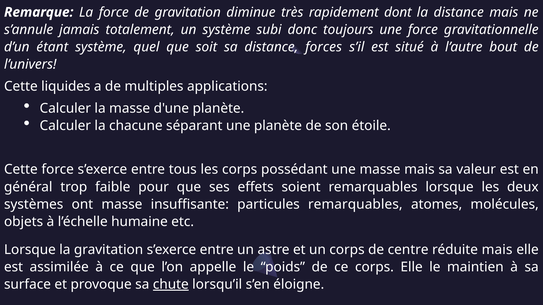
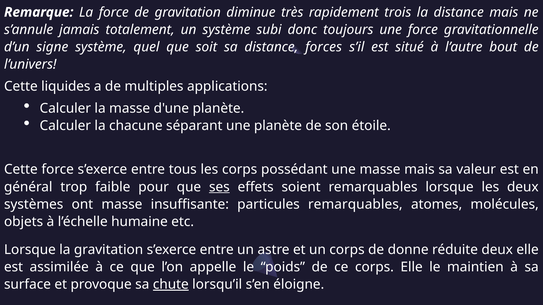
dont: dont -> trois
étant: étant -> signe
ses underline: none -> present
centre: centre -> donne
réduite mais: mais -> deux
